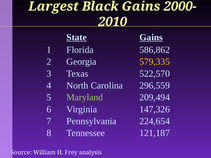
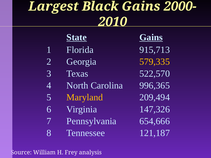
586,862: 586,862 -> 915,713
296,559: 296,559 -> 996,365
Maryland colour: light green -> yellow
224,654: 224,654 -> 654,666
